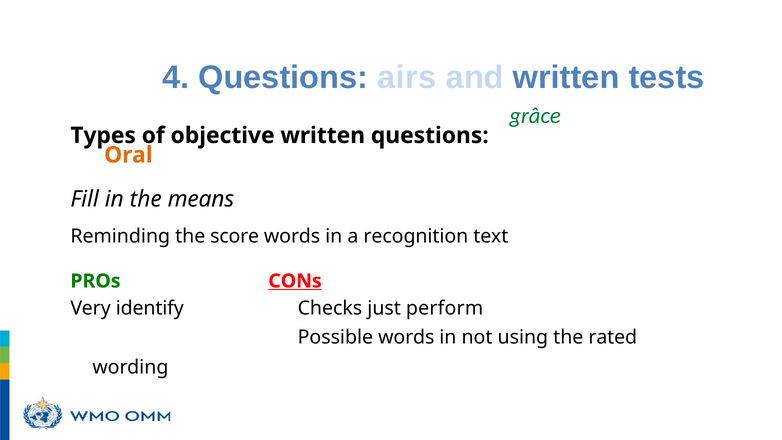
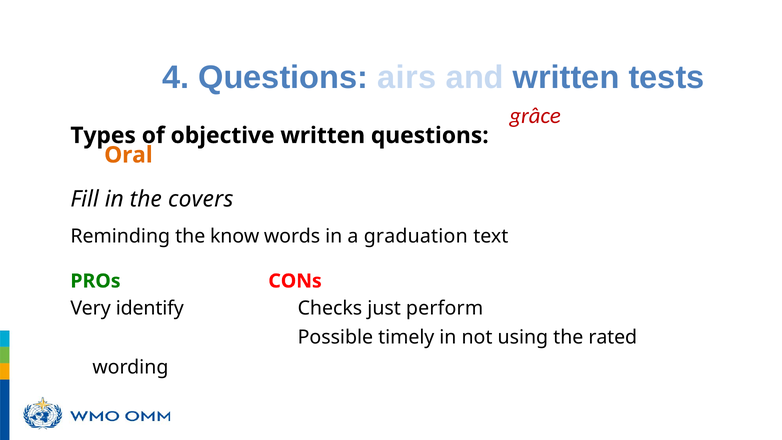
grâce colour: green -> red
means: means -> covers
score: score -> know
recognition: recognition -> graduation
CONs underline: present -> none
Possible words: words -> timely
